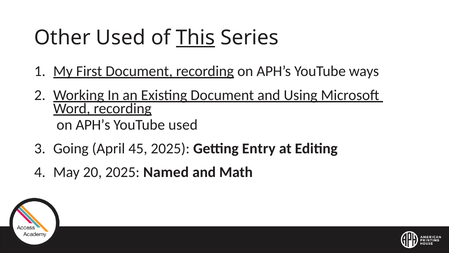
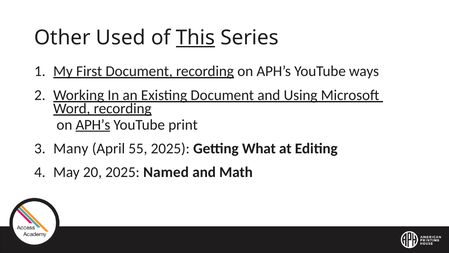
APH’s at (93, 125) underline: none -> present
YouTube used: used -> print
Going: Going -> Many
45: 45 -> 55
Entry: Entry -> What
